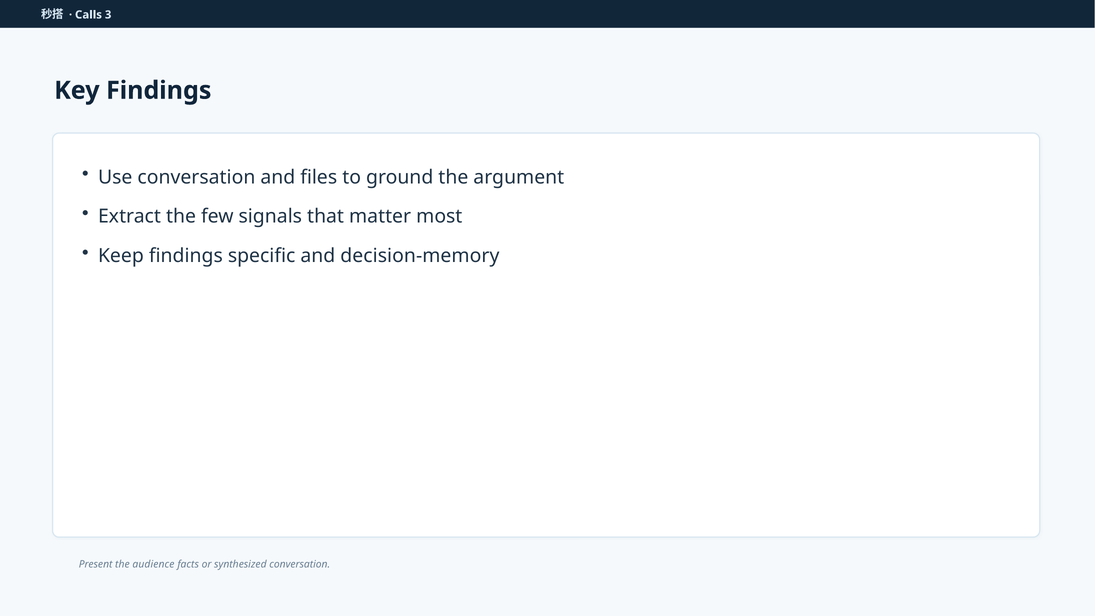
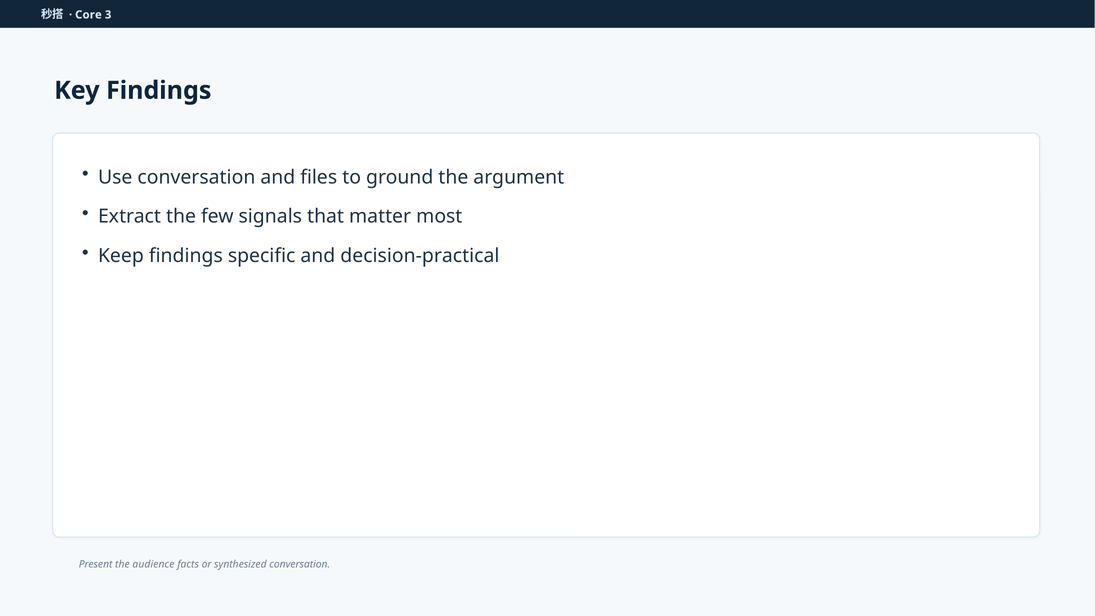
Calls: Calls -> Core
decision-memory: decision-memory -> decision-practical
